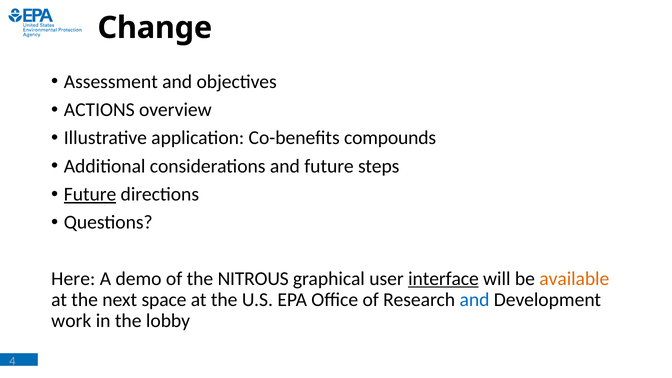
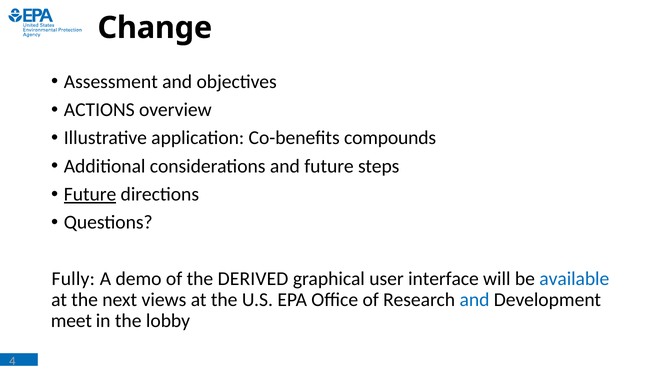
Here: Here -> Fully
NITROUS: NITROUS -> DERIVED
interface underline: present -> none
available colour: orange -> blue
space: space -> views
work: work -> meet
